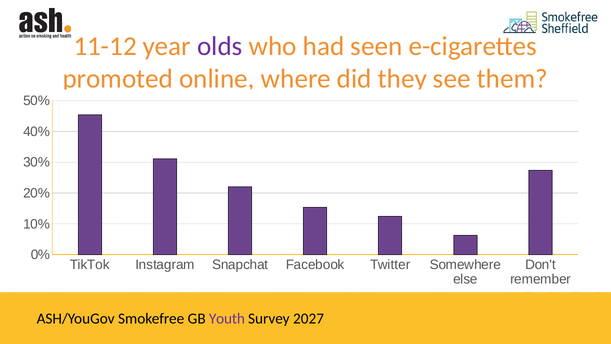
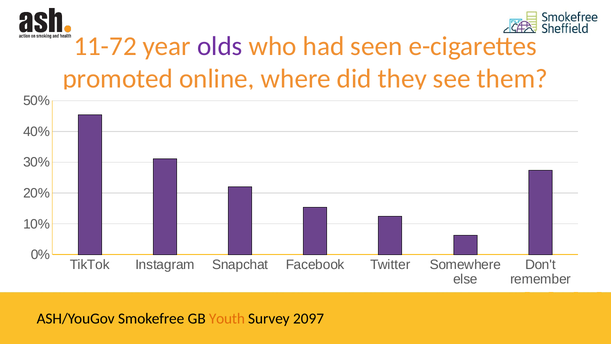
11-12: 11-12 -> 11-72
Youth colour: purple -> orange
2027: 2027 -> 2097
